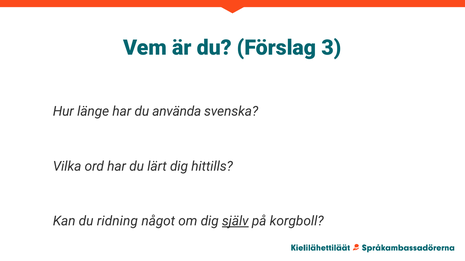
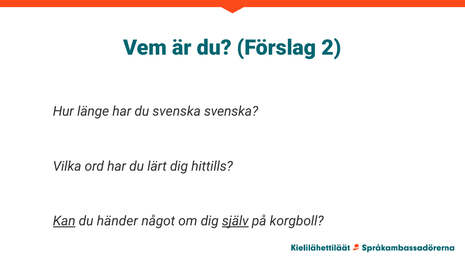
3: 3 -> 2
du använda: använda -> svenska
Kan underline: none -> present
ridning: ridning -> händer
